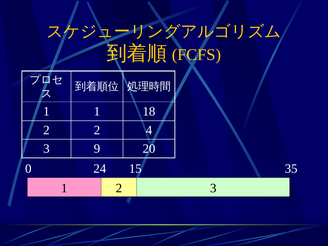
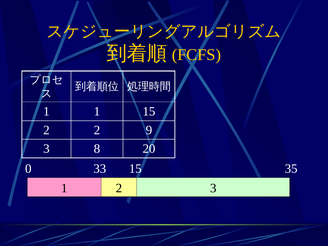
1 18: 18 -> 15
4: 4 -> 9
9: 9 -> 8
24: 24 -> 33
